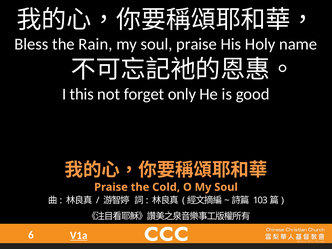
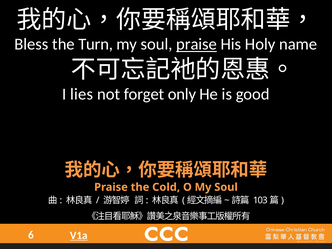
Rain: Rain -> Turn
praise at (197, 44) underline: none -> present
this: this -> lies
